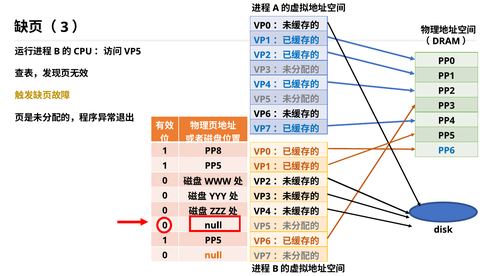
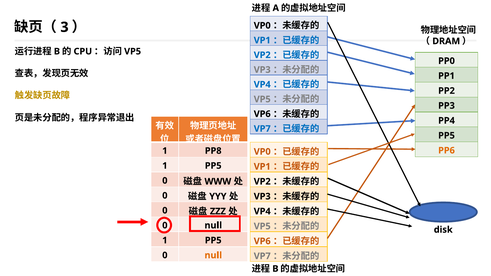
PP6 colour: blue -> orange
